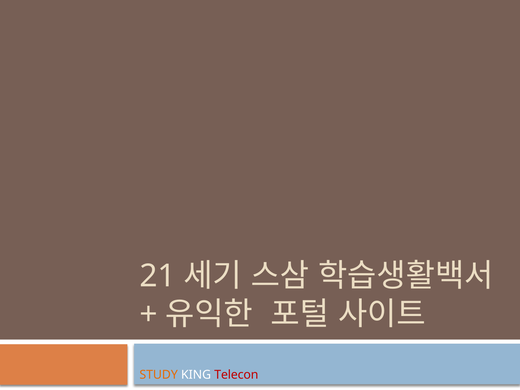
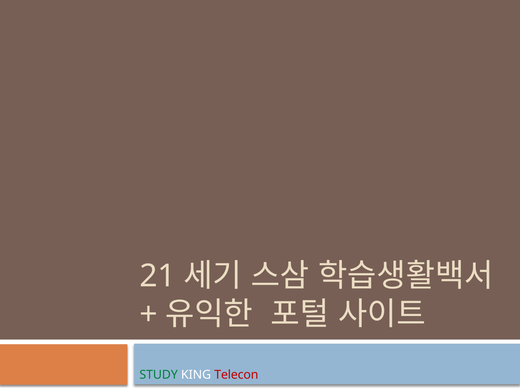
STUDY colour: orange -> green
